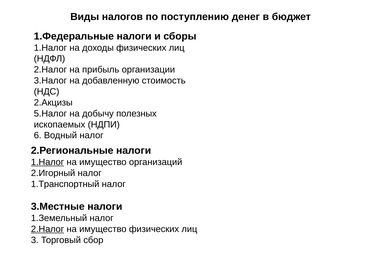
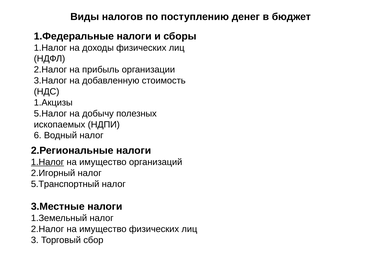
2.Акцизы: 2.Акцизы -> 1.Акцизы
1.Транспортный: 1.Транспортный -> 5.Транспортный
2.Налог at (48, 230) underline: present -> none
